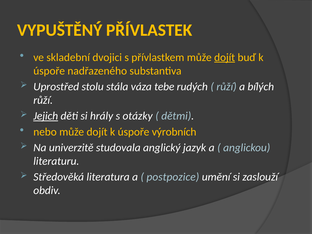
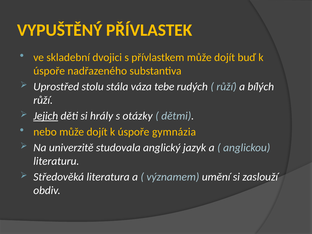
dojít at (225, 57) underline: present -> none
výrobních: výrobních -> gymnázia
postpozice: postpozice -> významem
